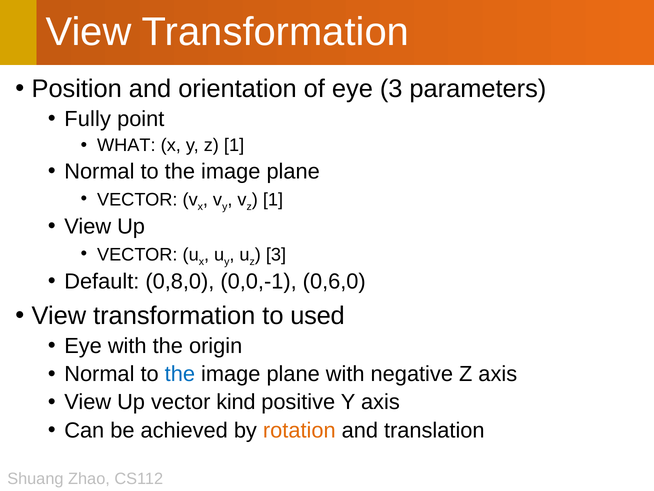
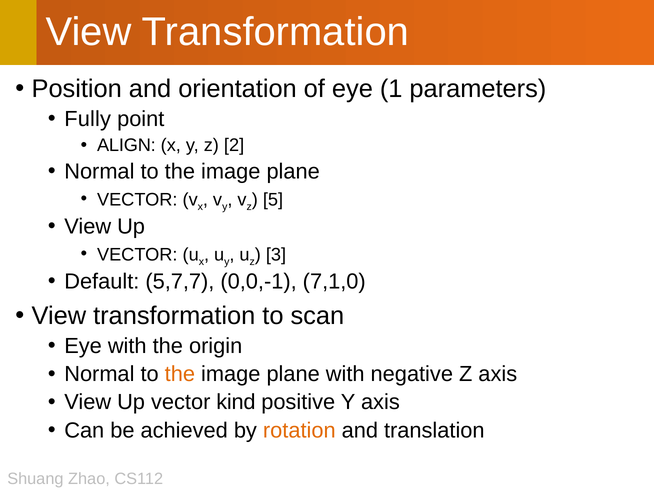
eye 3: 3 -> 1
WHAT: WHAT -> ALIGN
z 1: 1 -> 2
1 at (273, 200): 1 -> 5
0,8,0: 0,8,0 -> 5,7,7
0,6,0: 0,6,0 -> 7,1,0
used: used -> scan
the at (180, 374) colour: blue -> orange
